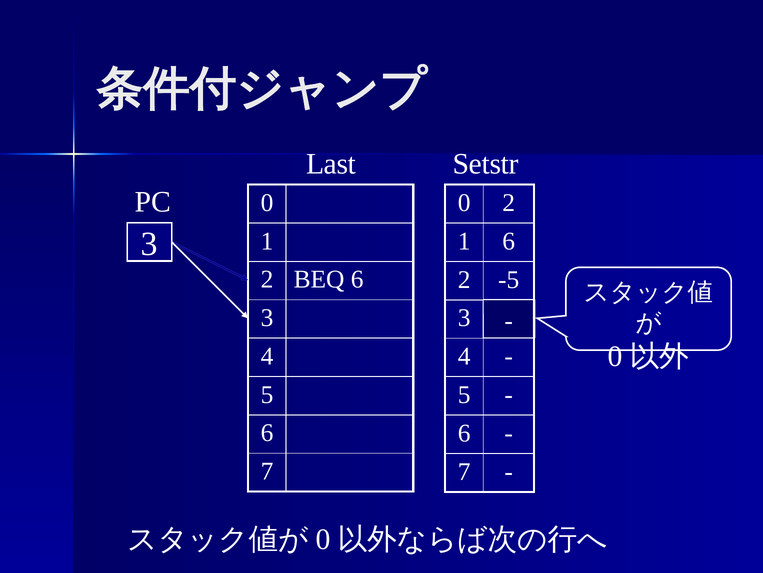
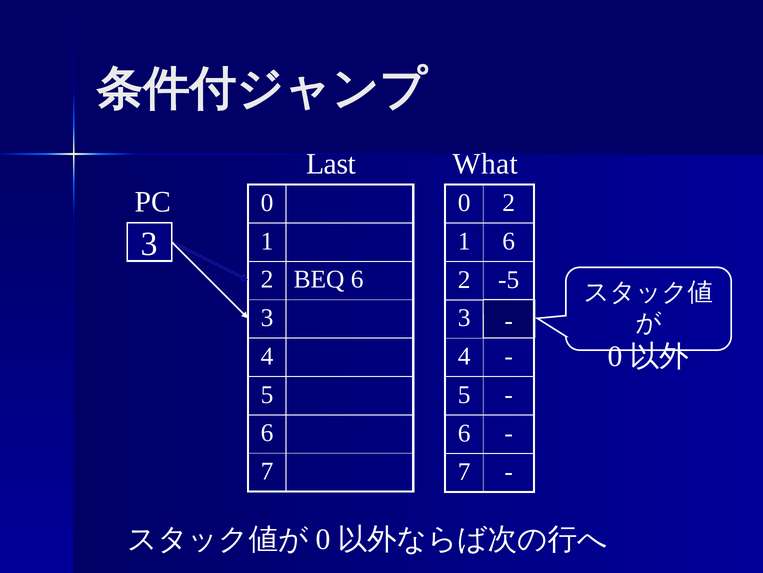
Setstr: Setstr -> What
